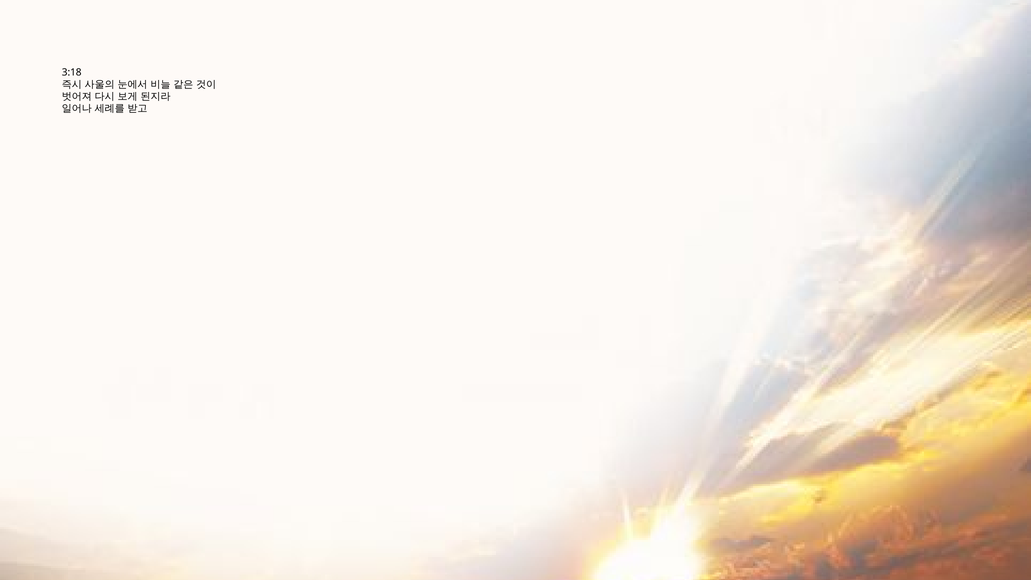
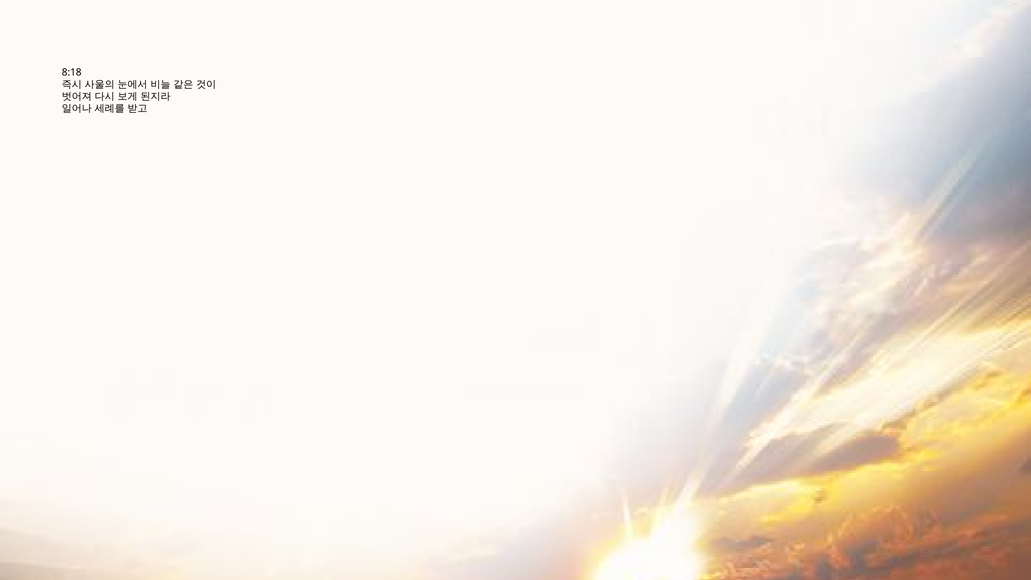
3:18: 3:18 -> 8:18
